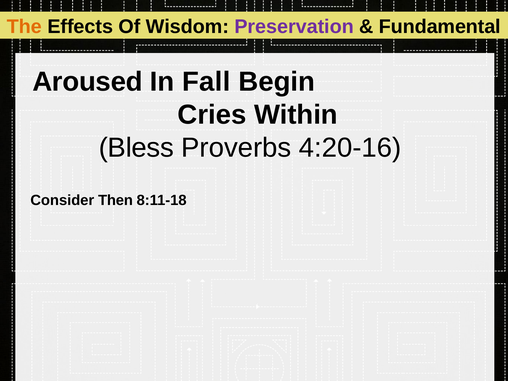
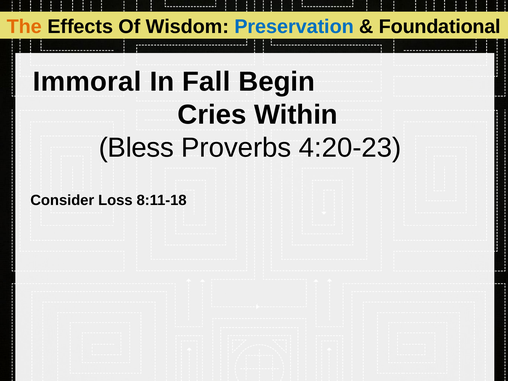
Preservation colour: purple -> blue
Fundamental: Fundamental -> Foundational
Aroused: Aroused -> Immoral
4:20-16: 4:20-16 -> 4:20-23
Then: Then -> Loss
